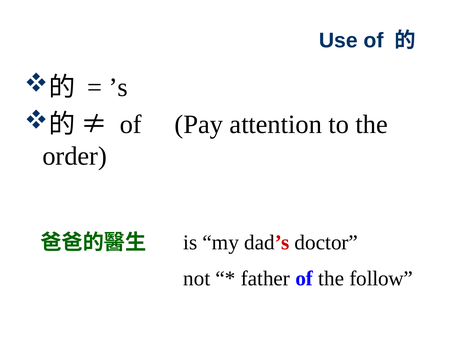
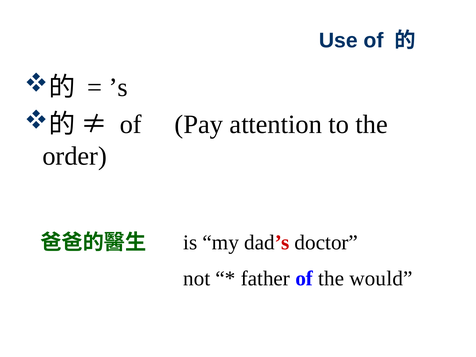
follow: follow -> would
